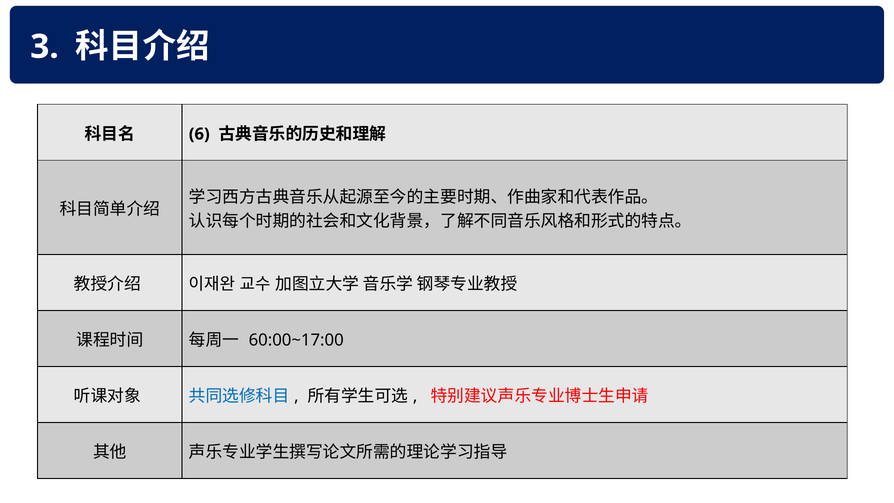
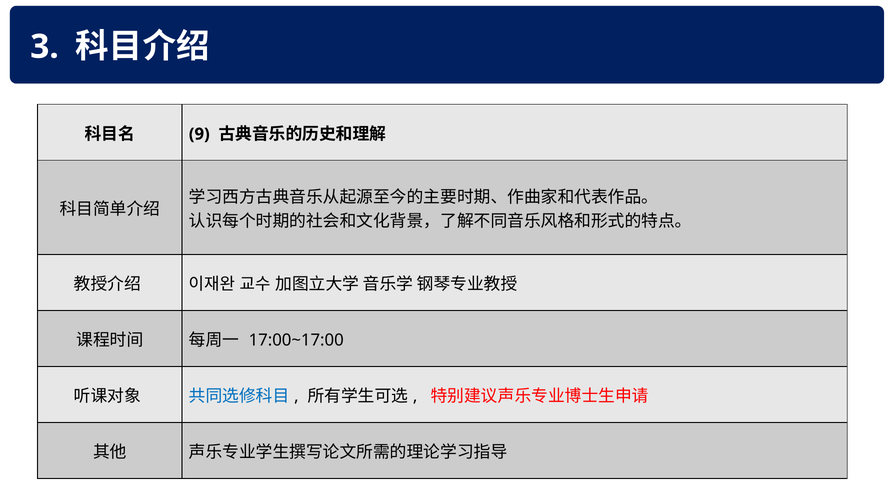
6: 6 -> 9
60:00~17:00: 60:00~17:00 -> 17:00~17:00
